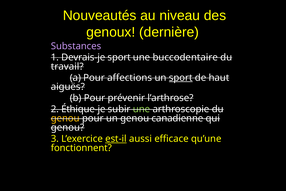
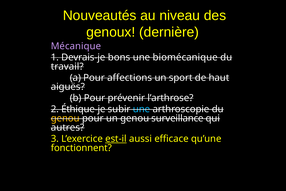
Substances: Substances -> Mécanique
Devrais-je sport: sport -> bons
buccodentaire: buccodentaire -> biomécanique
sport at (181, 78) underline: present -> none
une at (142, 109) colour: light green -> light blue
canadienne: canadienne -> surveillance
genou at (68, 127): genou -> autres
